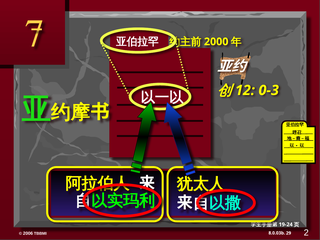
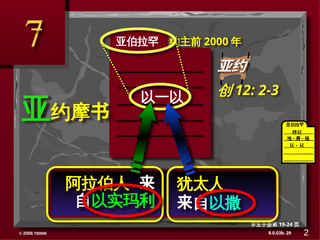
0-3: 0-3 -> 2-3
